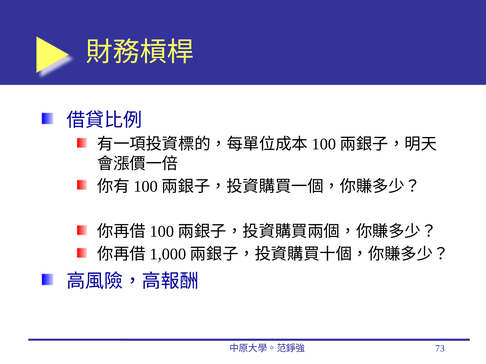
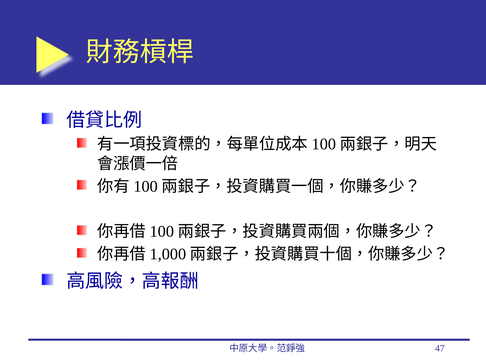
73: 73 -> 47
